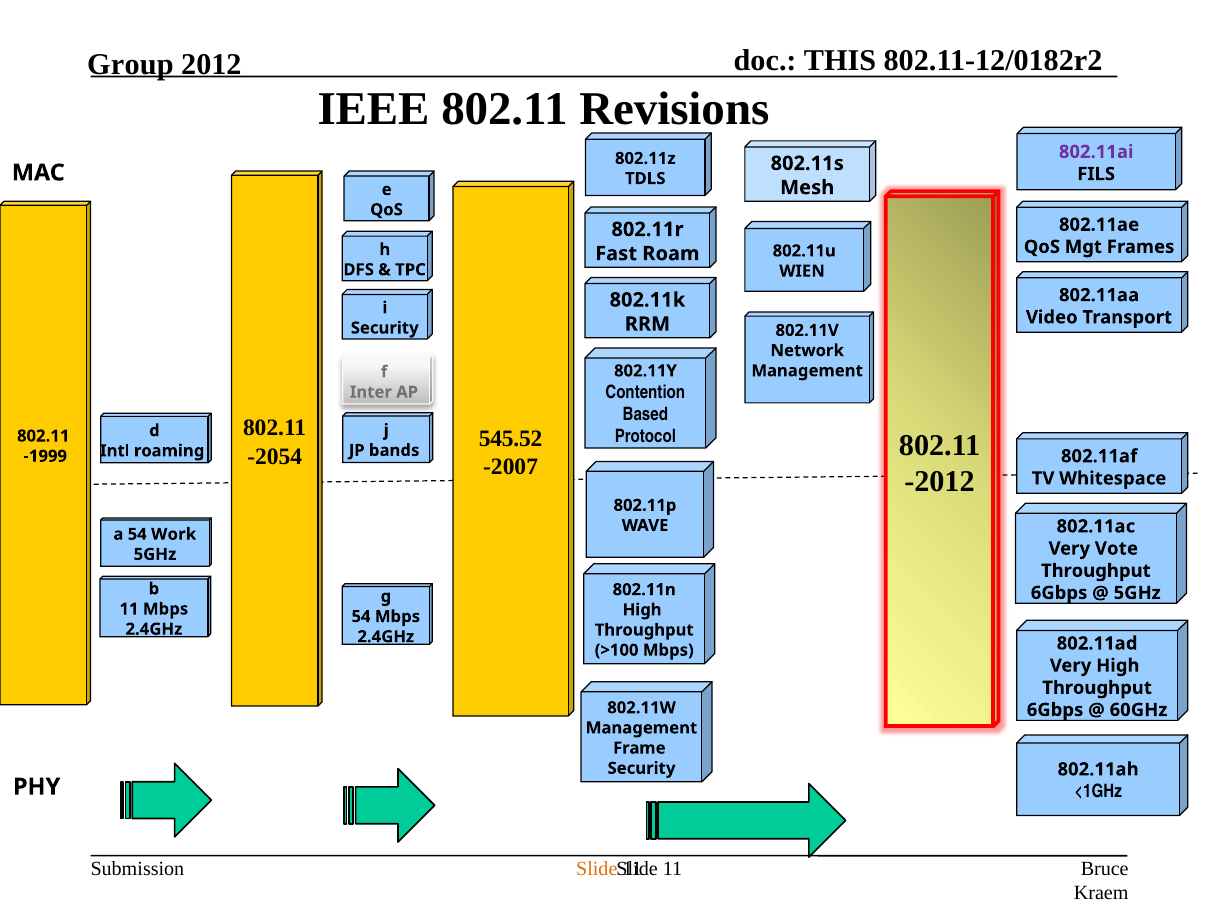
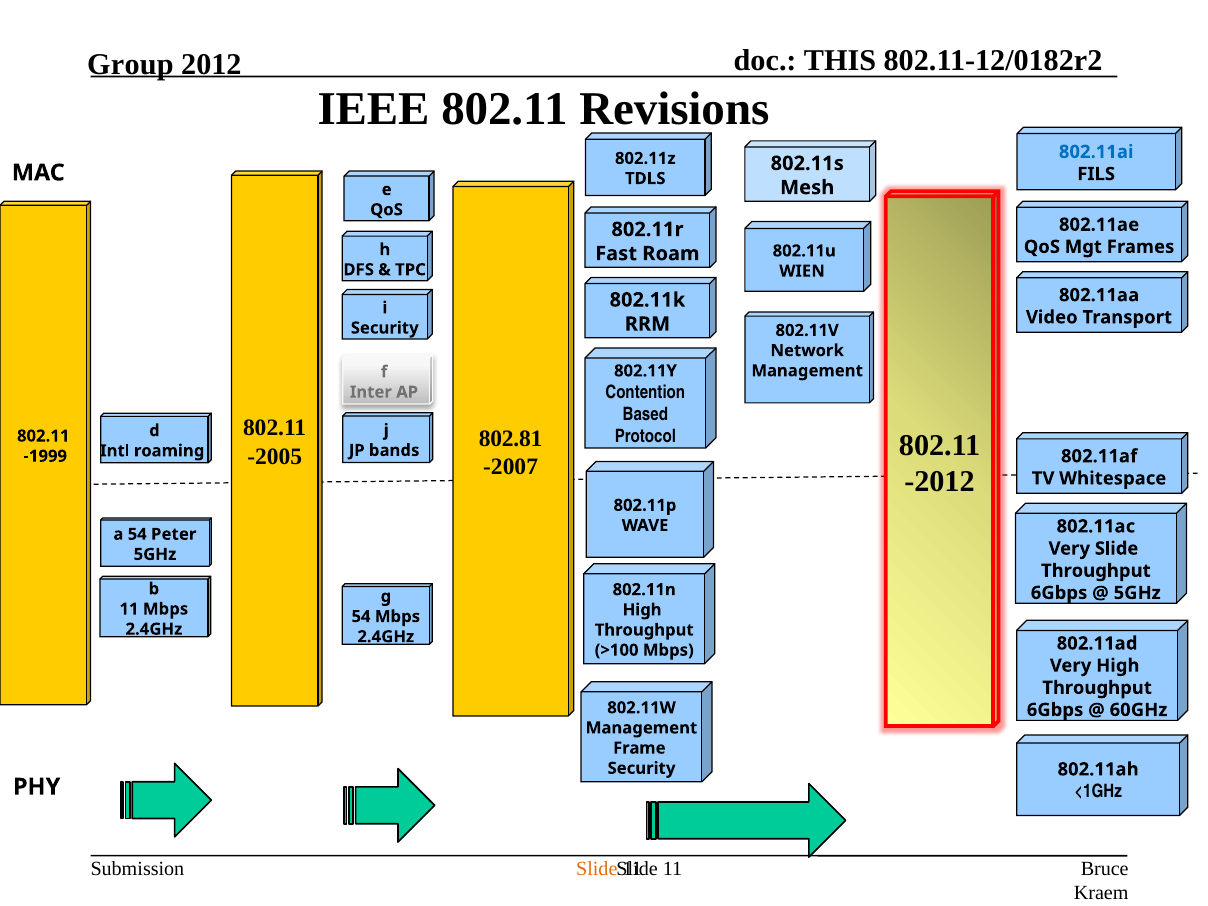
802.11ai colour: purple -> blue
545.52: 545.52 -> 802.81
-2054: -2054 -> -2005
Work: Work -> Peter
Very Vote: Vote -> Slide
